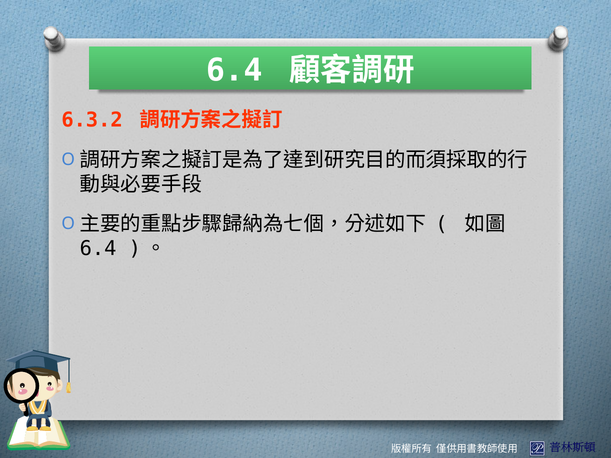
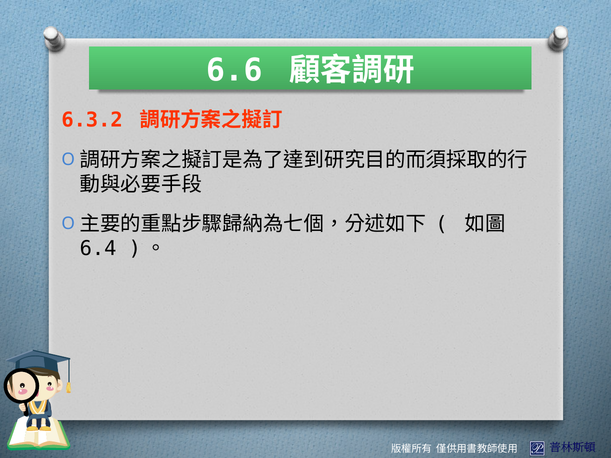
6.4 at (234, 70): 6.4 -> 6.6
